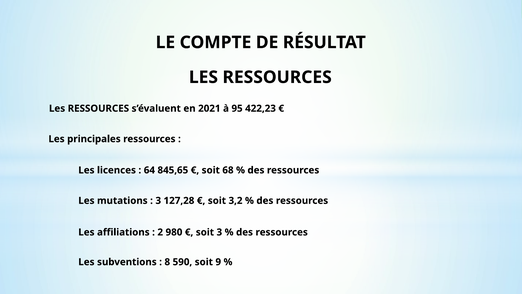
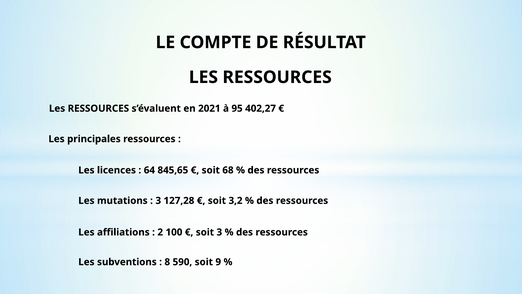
422,23: 422,23 -> 402,27
980: 980 -> 100
